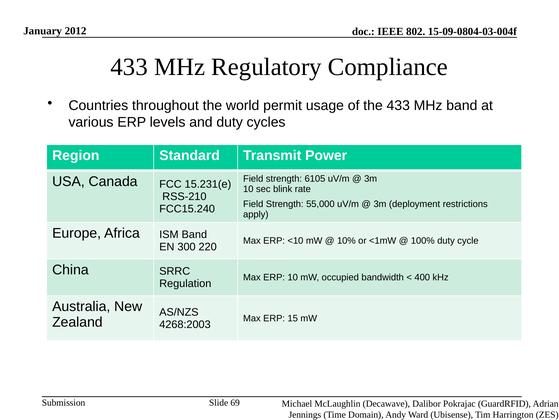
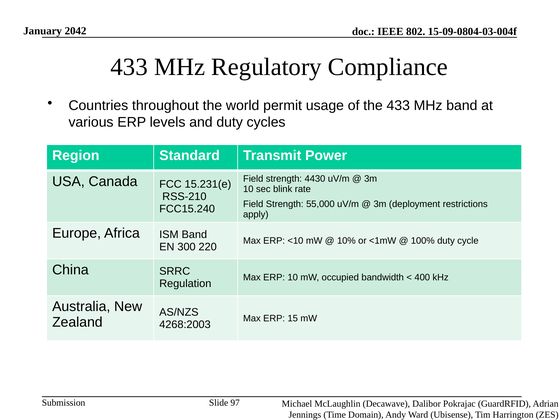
2012: 2012 -> 2042
6105: 6105 -> 4430
69: 69 -> 97
